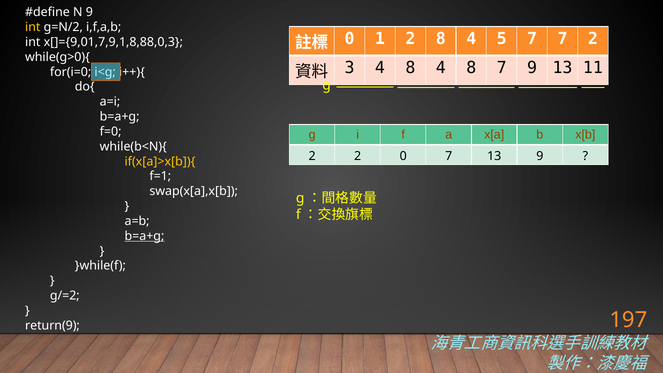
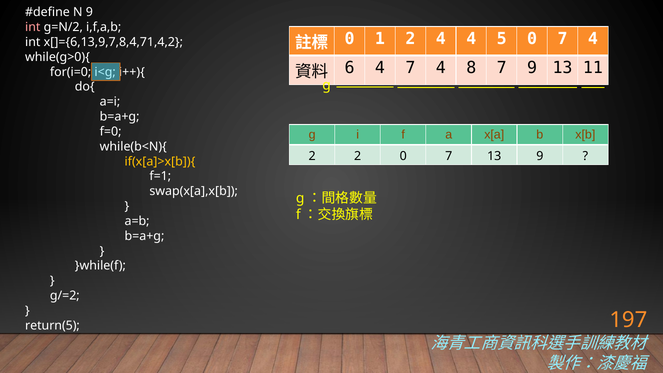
int at (33, 27) colour: yellow -> pink
2 8: 8 -> 4
5 7: 7 -> 0
2 at (593, 39): 2 -> 4
x[]={9,01,7,9,1,8,88,0,3: x[]={9,01,7,9,1,8,88,0,3 -> x[]={6,13,9,7,8,4,71,4,2
3: 3 -> 6
8 at (410, 68): 8 -> 7
b=a+g at (144, 236) underline: present -> none
return(9: return(9 -> return(5
